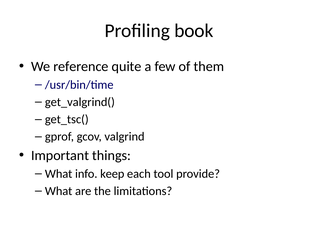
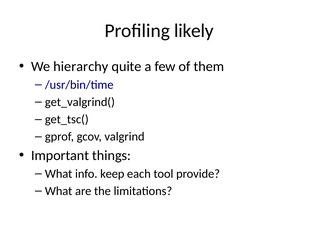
book: book -> likely
reference: reference -> hierarchy
